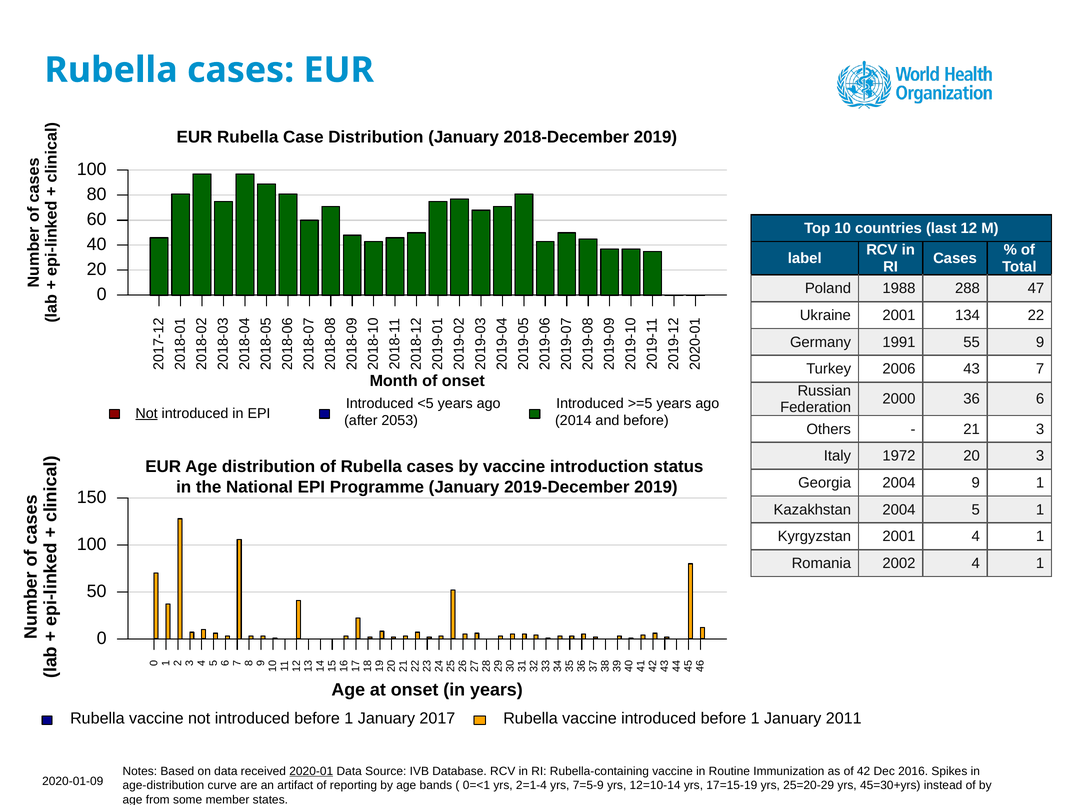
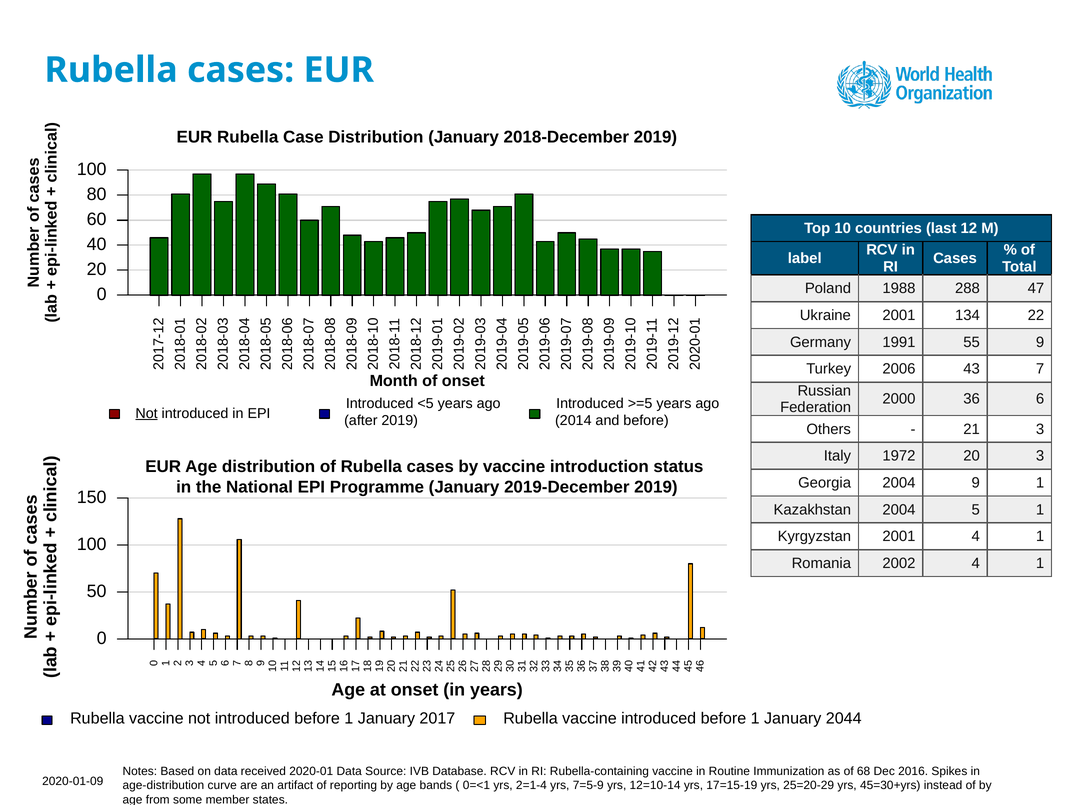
after 2053: 2053 -> 2019
2011: 2011 -> 2044
2020-01 underline: present -> none
42: 42 -> 68
